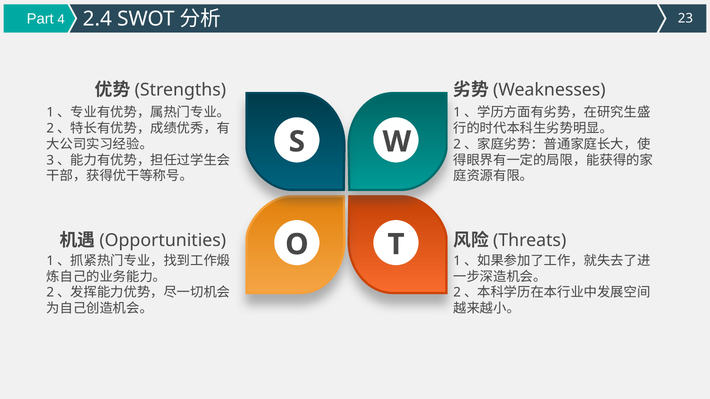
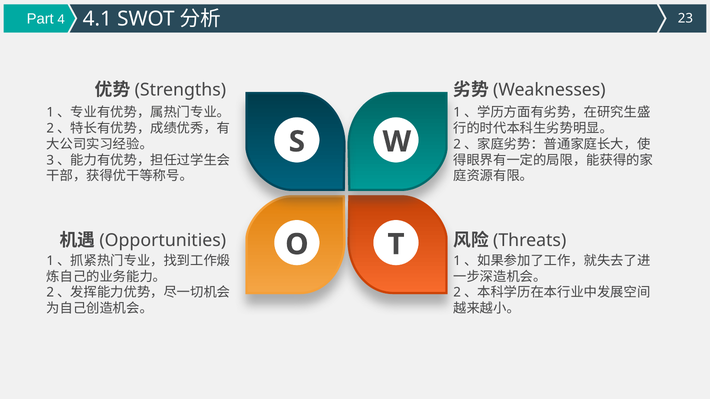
2.4: 2.4 -> 4.1
